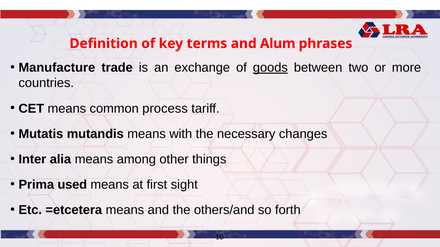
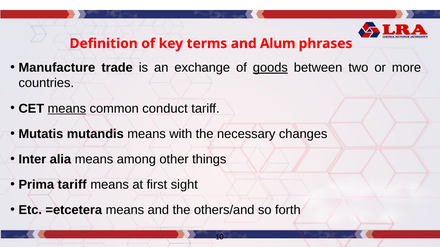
means at (67, 109) underline: none -> present
process: process -> conduct
Prima used: used -> tariff
